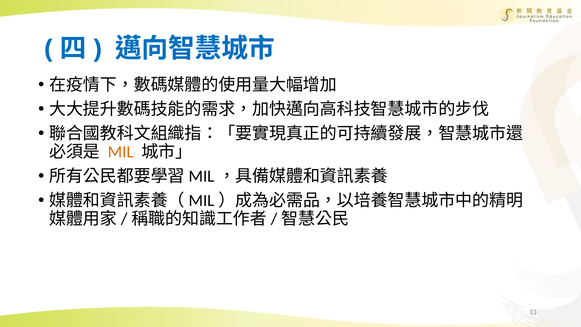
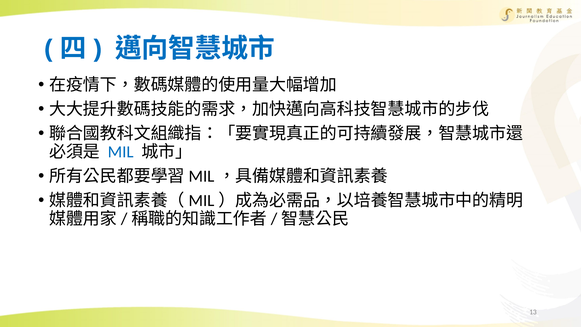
MIL colour: orange -> blue
